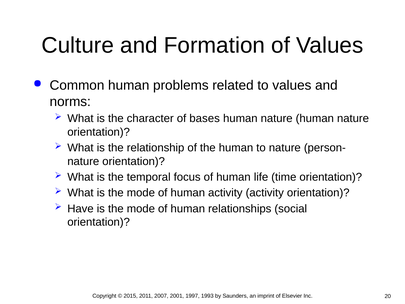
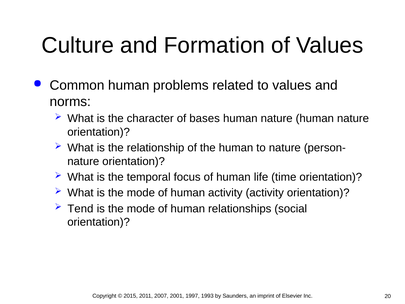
Have: Have -> Tend
